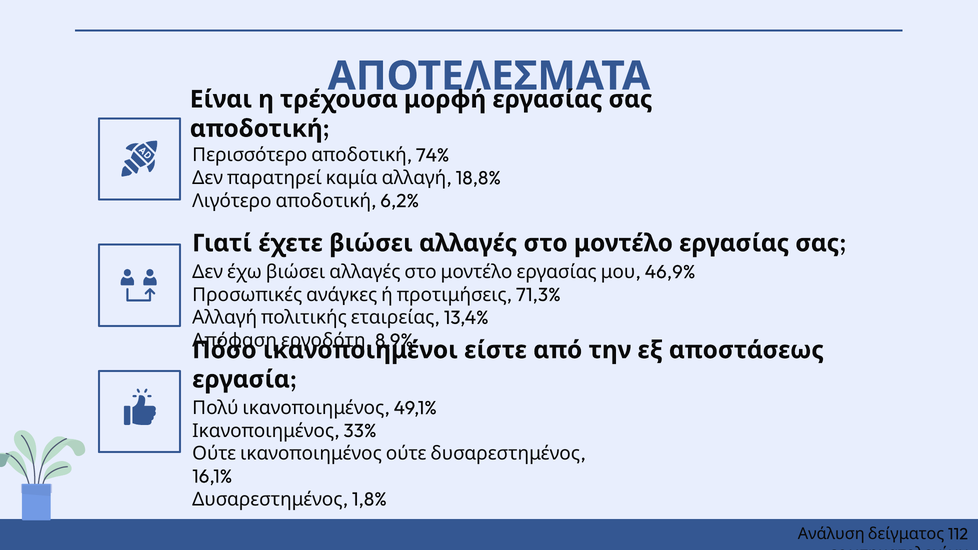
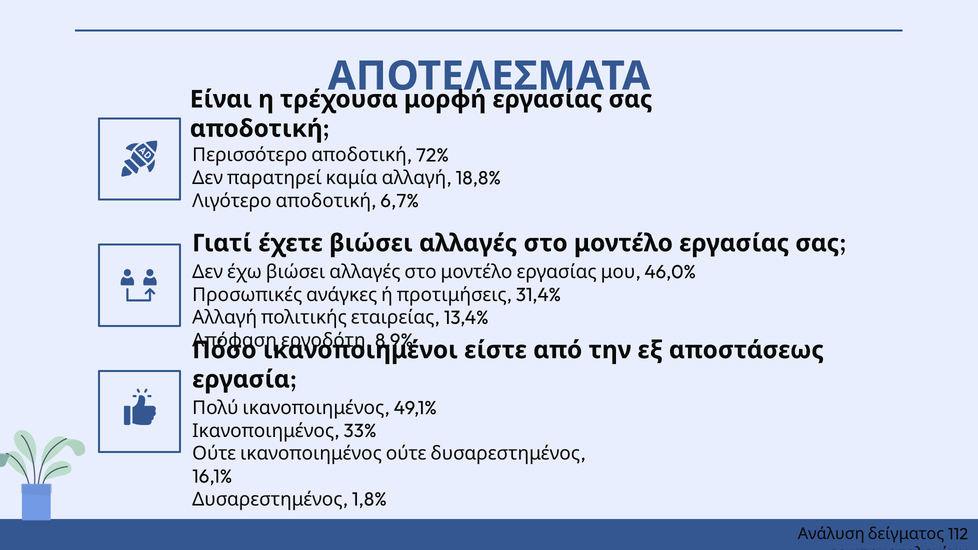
74%: 74% -> 72%
6,2%: 6,2% -> 6,7%
46,9%: 46,9% -> 46,0%
71,3%: 71,3% -> 31,4%
